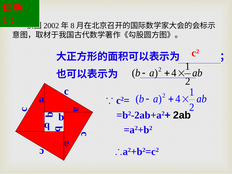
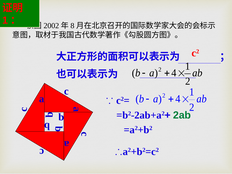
2ab colour: black -> green
